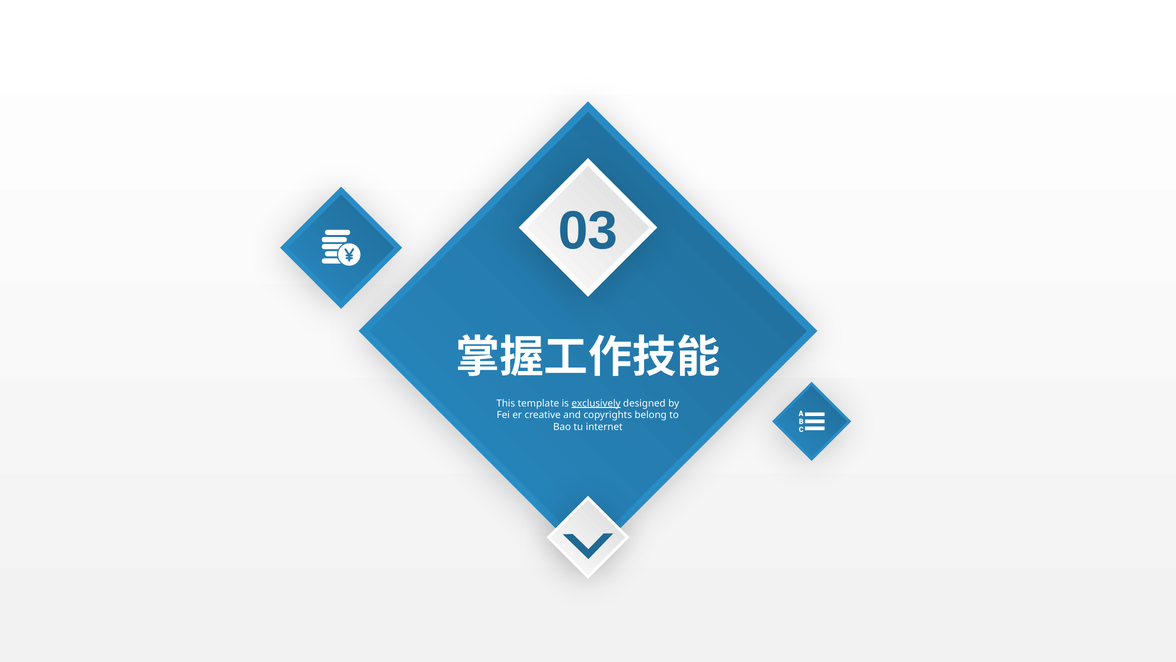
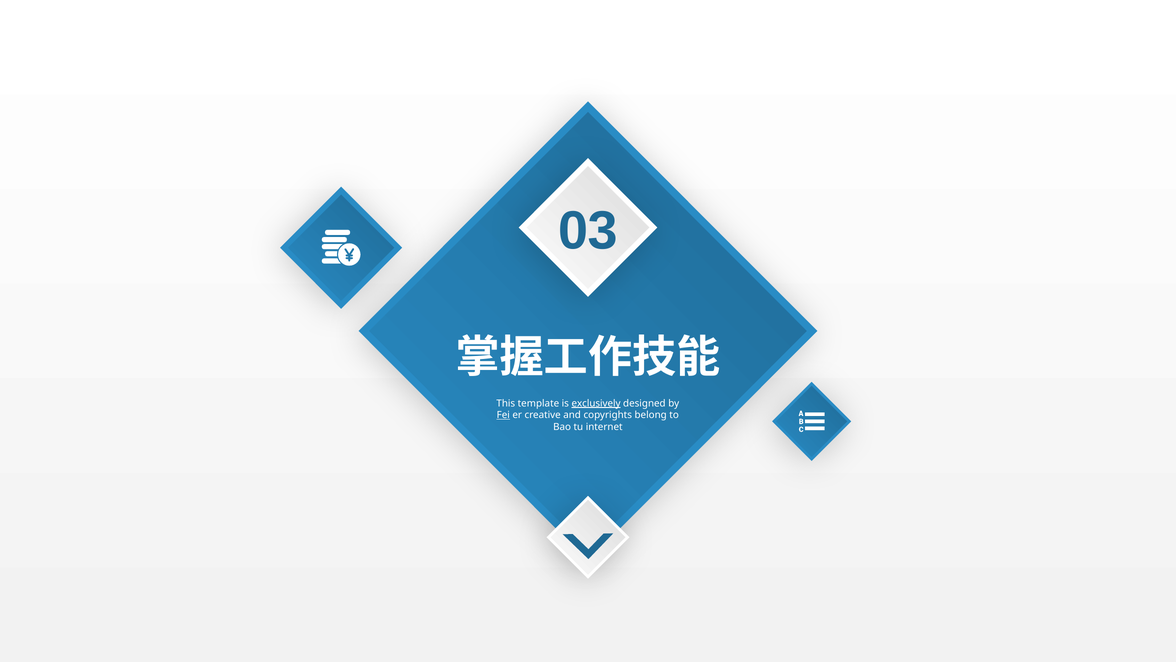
Fei underline: none -> present
